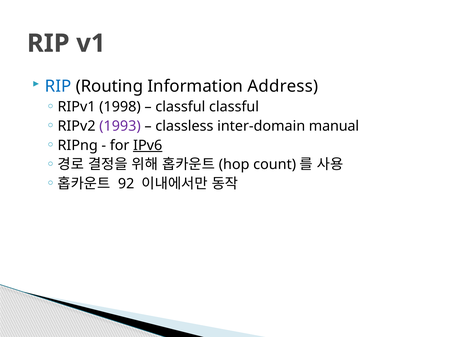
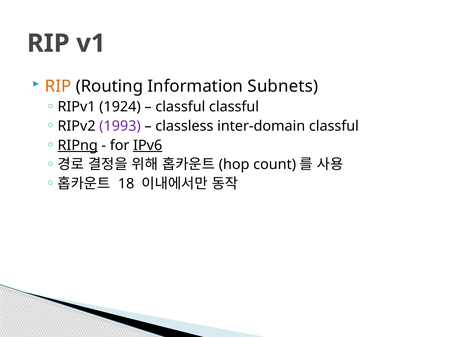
RIP at (58, 86) colour: blue -> orange
Address: Address -> Subnets
1998: 1998 -> 1924
inter-domain manual: manual -> classful
RIPng underline: none -> present
92: 92 -> 18
